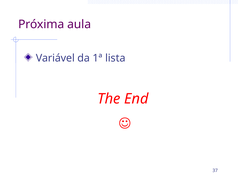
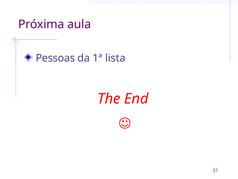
Variável: Variável -> Pessoas
